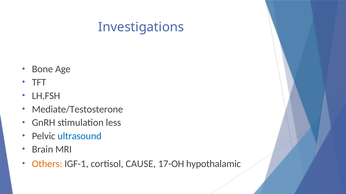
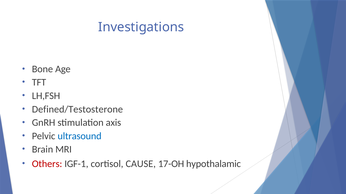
Mediate/Testosterone: Mediate/Testosterone -> Defined/Testosterone
less: less -> axis
Others colour: orange -> red
